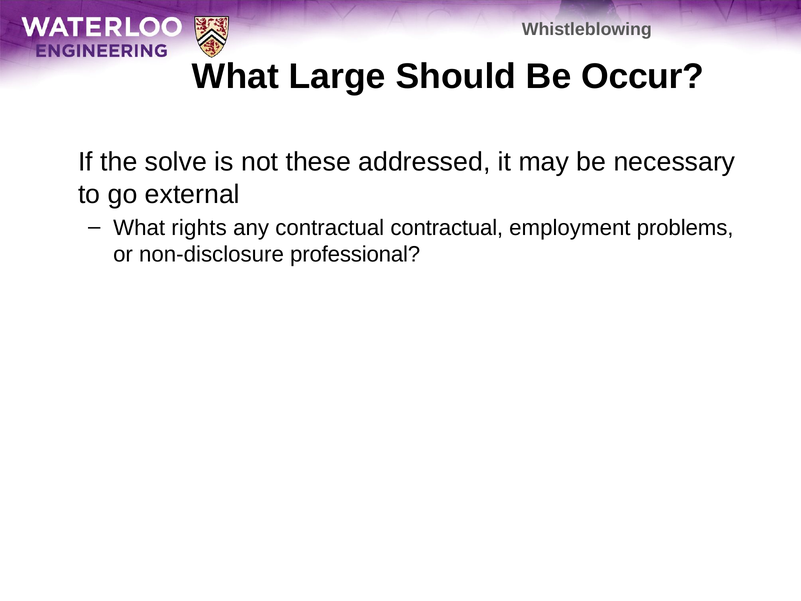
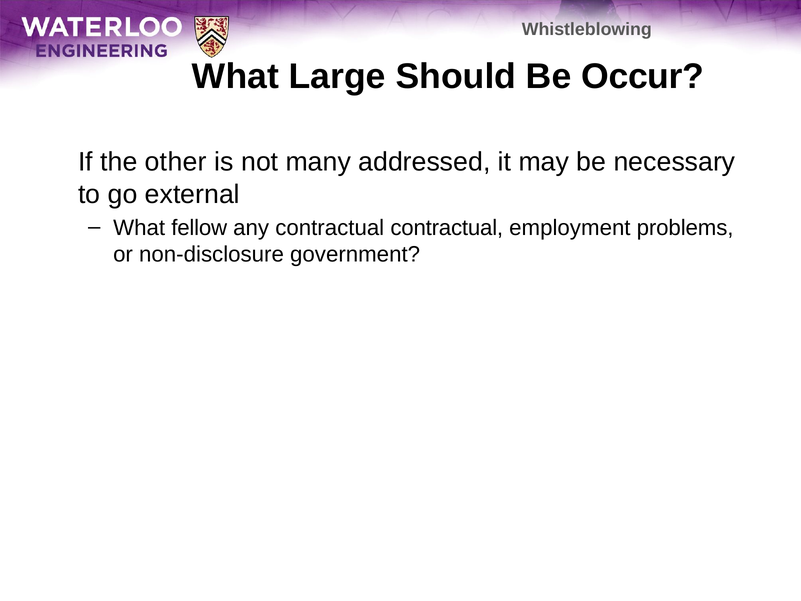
solve: solve -> other
these: these -> many
rights: rights -> fellow
professional: professional -> government
